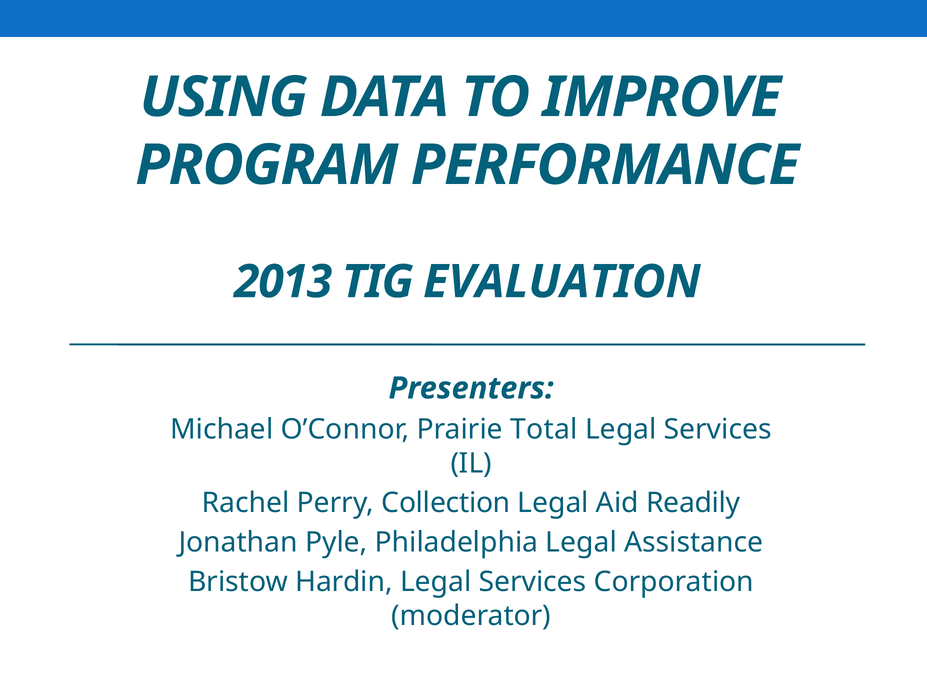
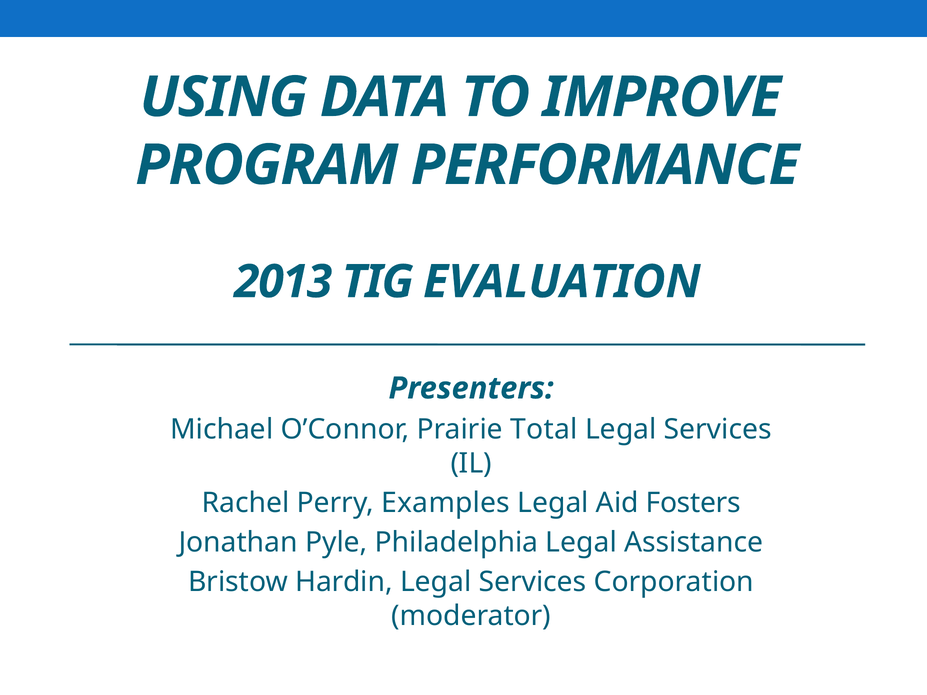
Collection: Collection -> Examples
Readily: Readily -> Fosters
